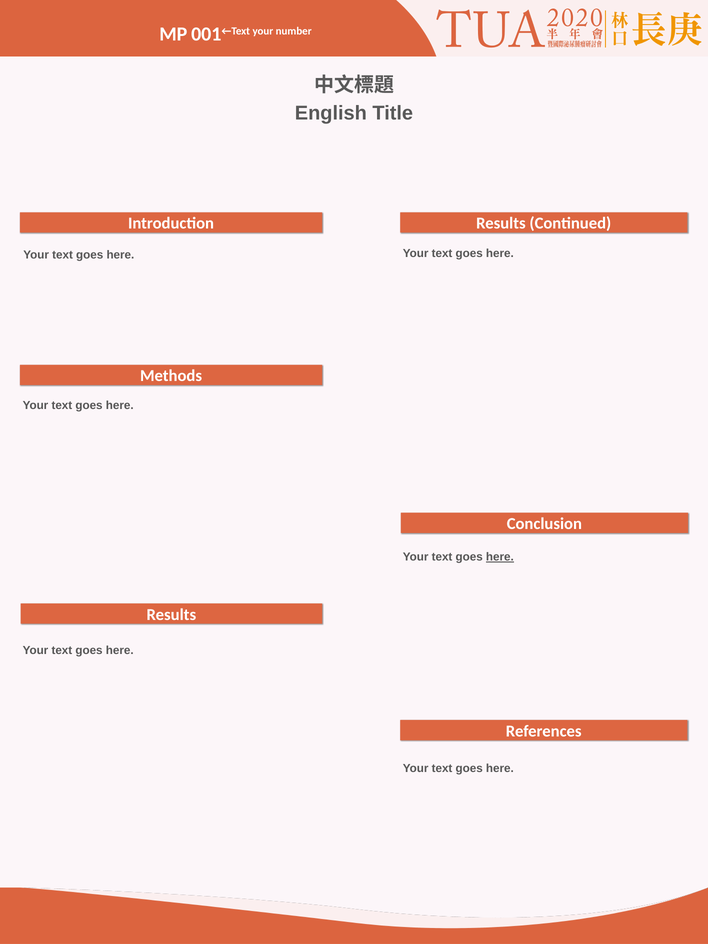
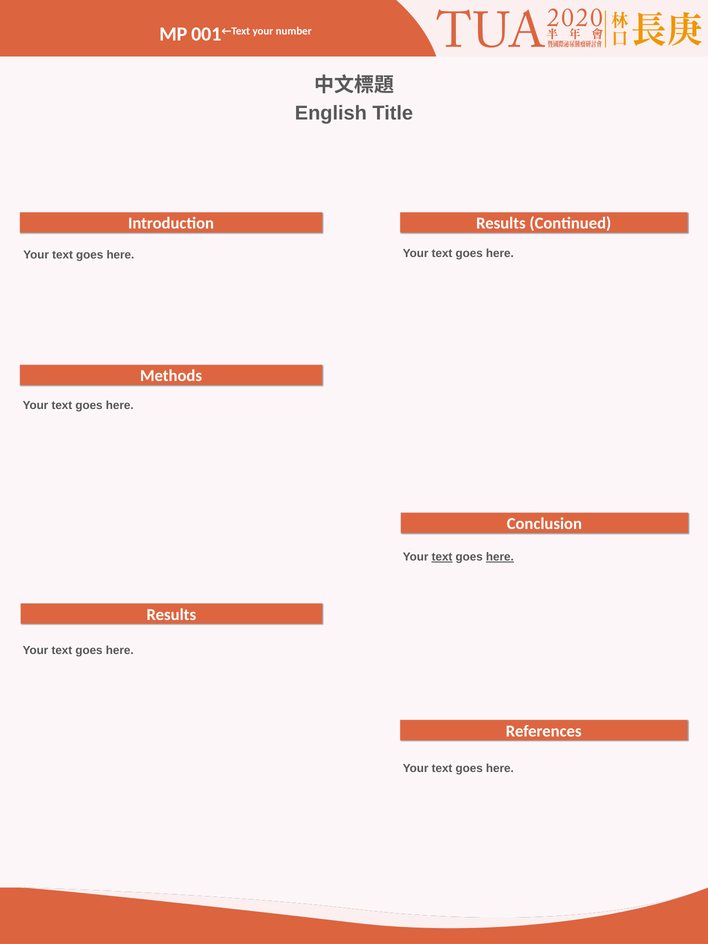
text at (442, 557) underline: none -> present
